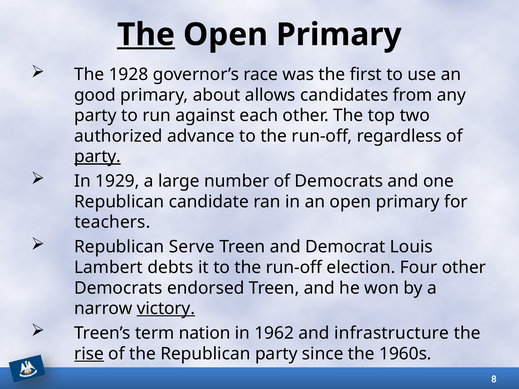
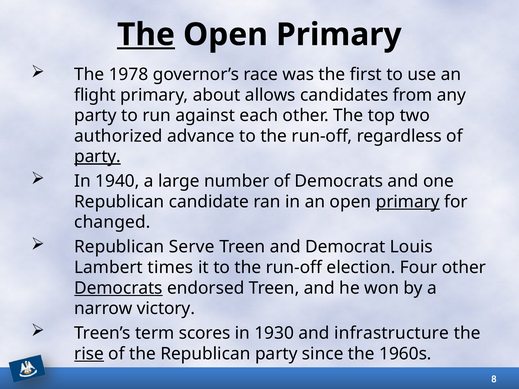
1928: 1928 -> 1978
good: good -> flight
1929: 1929 -> 1940
primary at (408, 202) underline: none -> present
teachers: teachers -> changed
debts: debts -> times
Democrats at (118, 288) underline: none -> present
victory underline: present -> none
nation: nation -> scores
1962: 1962 -> 1930
